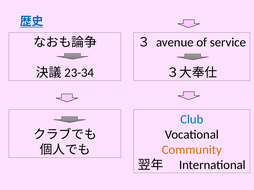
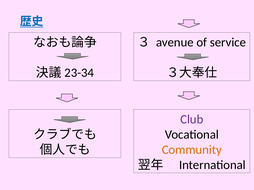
Club colour: blue -> purple
